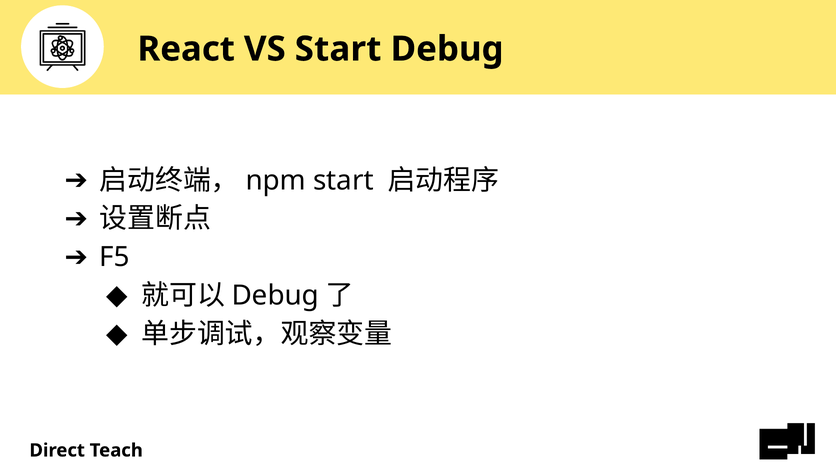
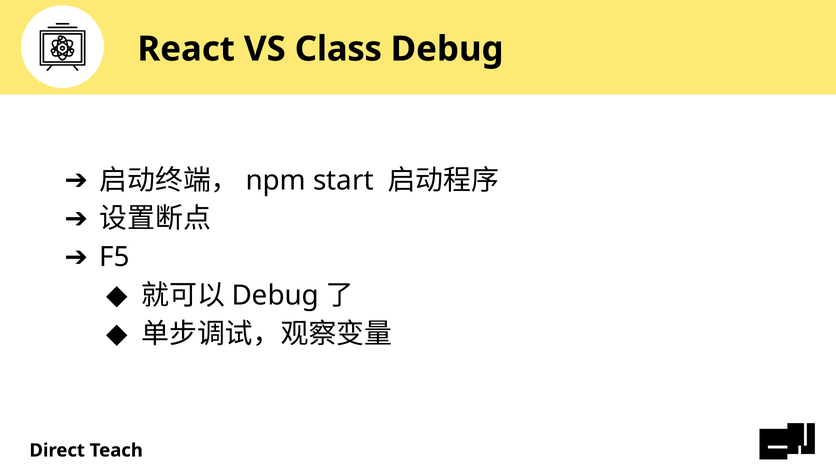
VS Start: Start -> Class
